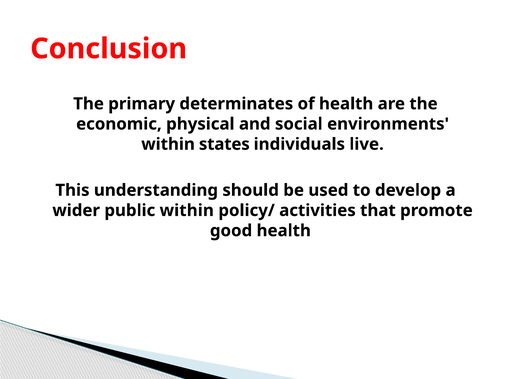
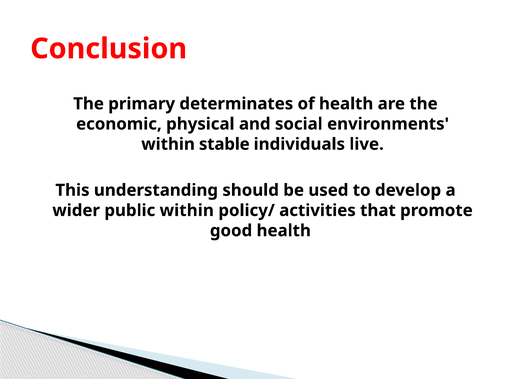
states: states -> stable
